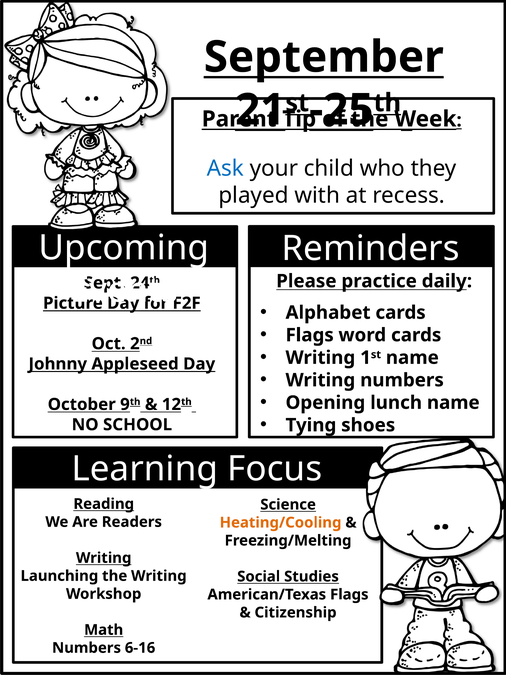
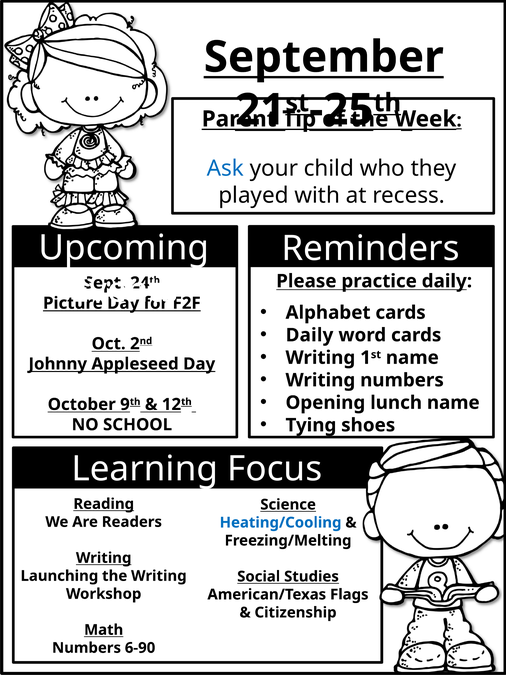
Flags at (310, 335): Flags -> Daily
Heating/Cooling colour: orange -> blue
6-16: 6-16 -> 6-90
